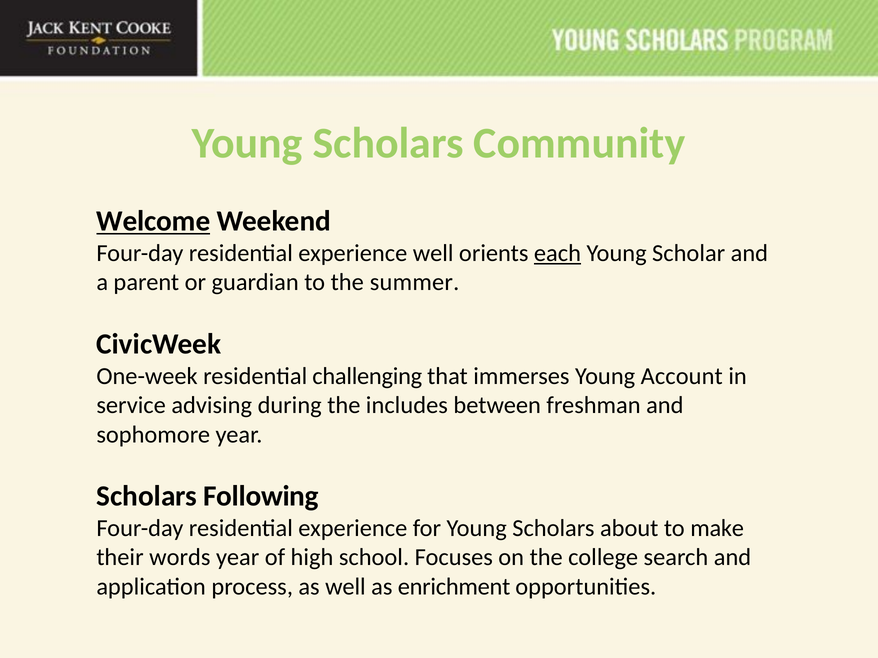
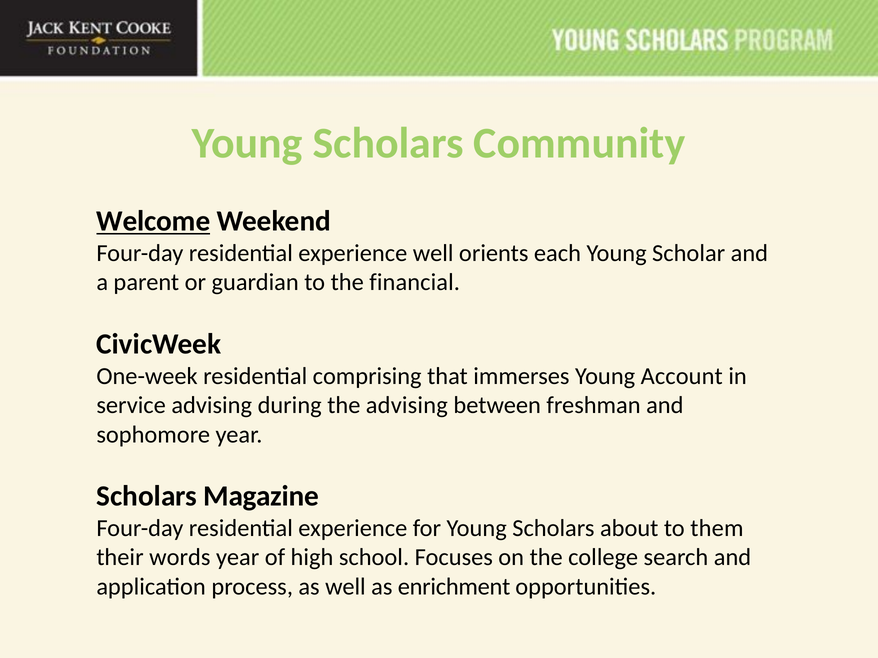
each underline: present -> none
summer: summer -> financial
challenging: challenging -> comprising
the includes: includes -> advising
Following: Following -> Magazine
make: make -> them
